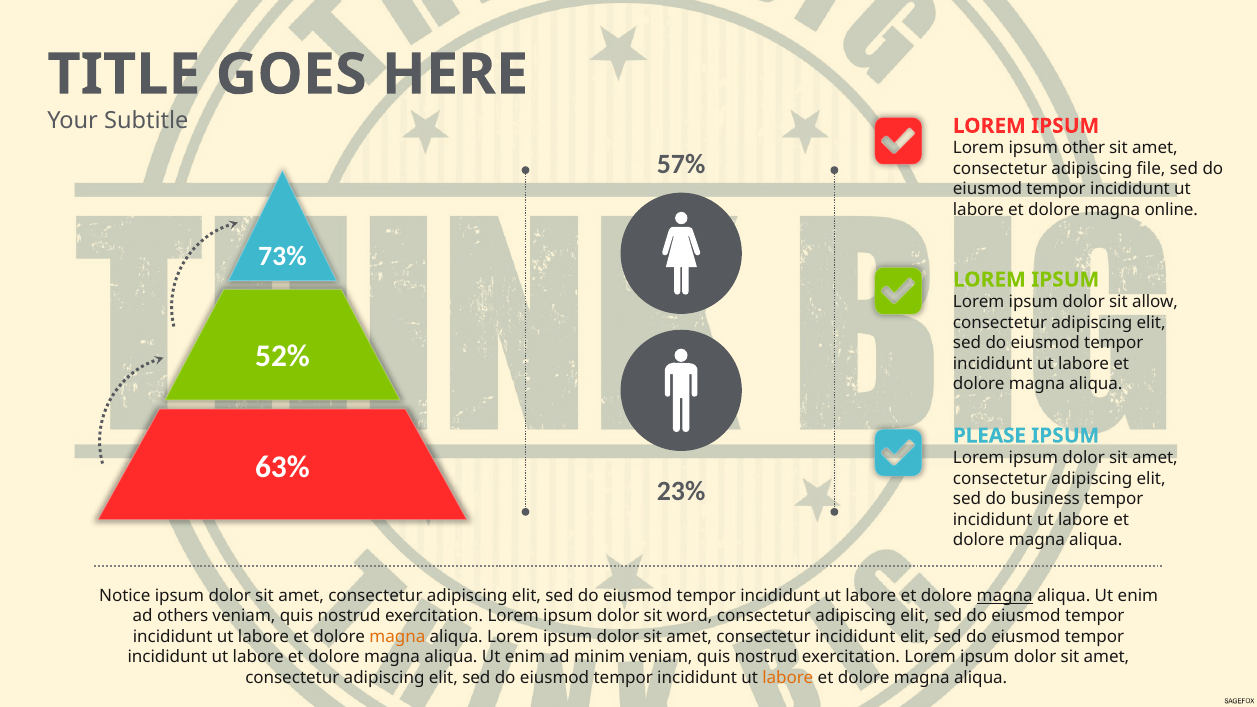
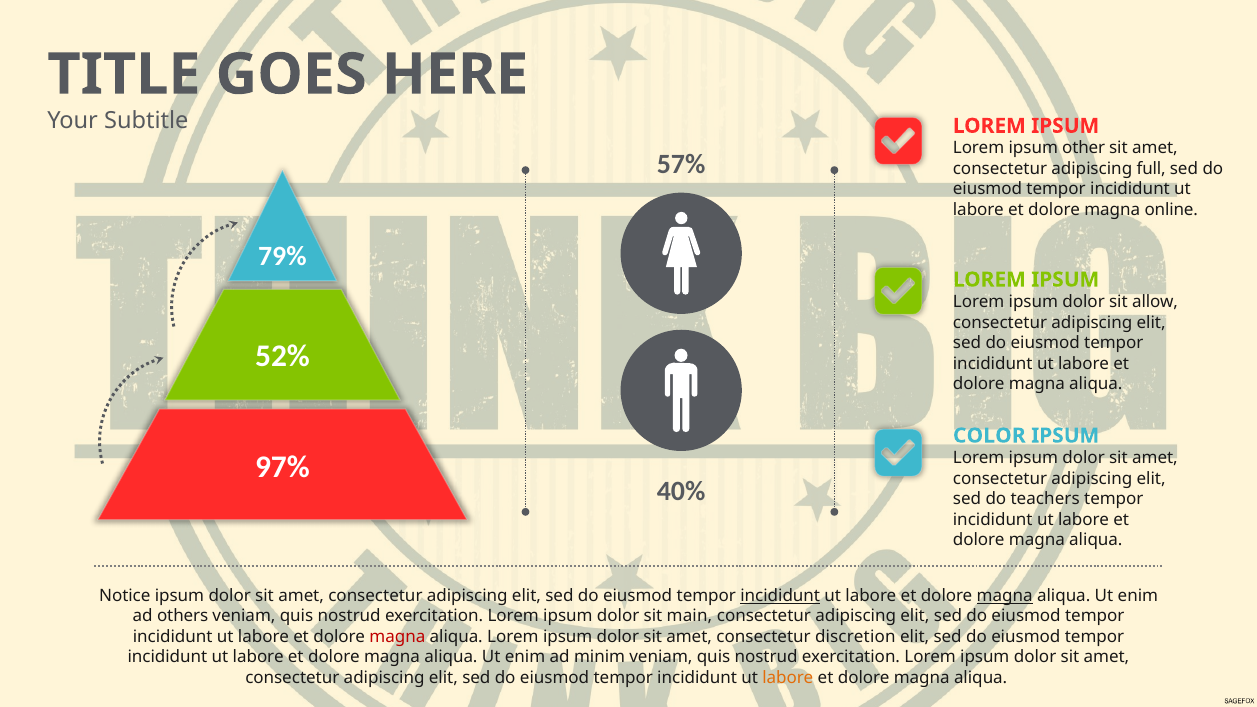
file: file -> full
73%: 73% -> 79%
PLEASE: PLEASE -> COLOR
63%: 63% -> 97%
23%: 23% -> 40%
business: business -> teachers
incididunt at (780, 596) underline: none -> present
word: word -> main
magna at (397, 637) colour: orange -> red
consectetur incididunt: incididunt -> discretion
